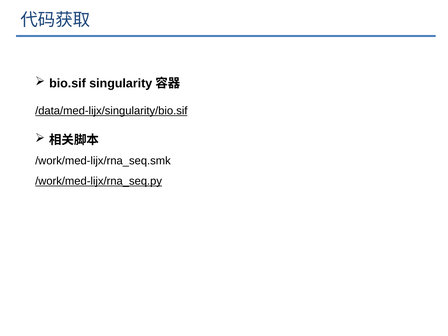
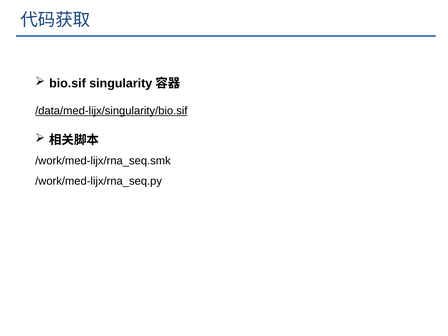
/work/med-lijx/rna_seq.py underline: present -> none
